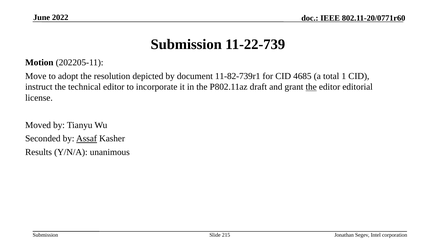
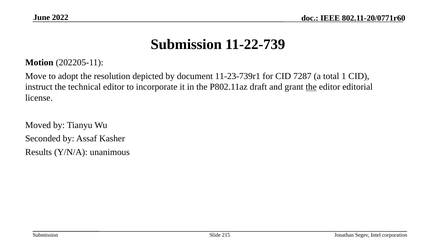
11-82-739r1: 11-82-739r1 -> 11-23-739r1
4685: 4685 -> 7287
Assaf underline: present -> none
